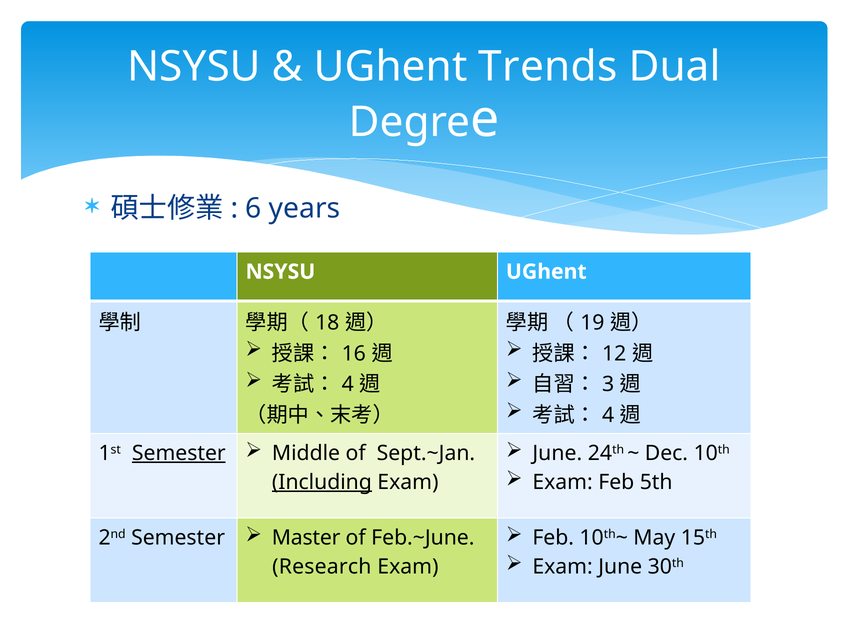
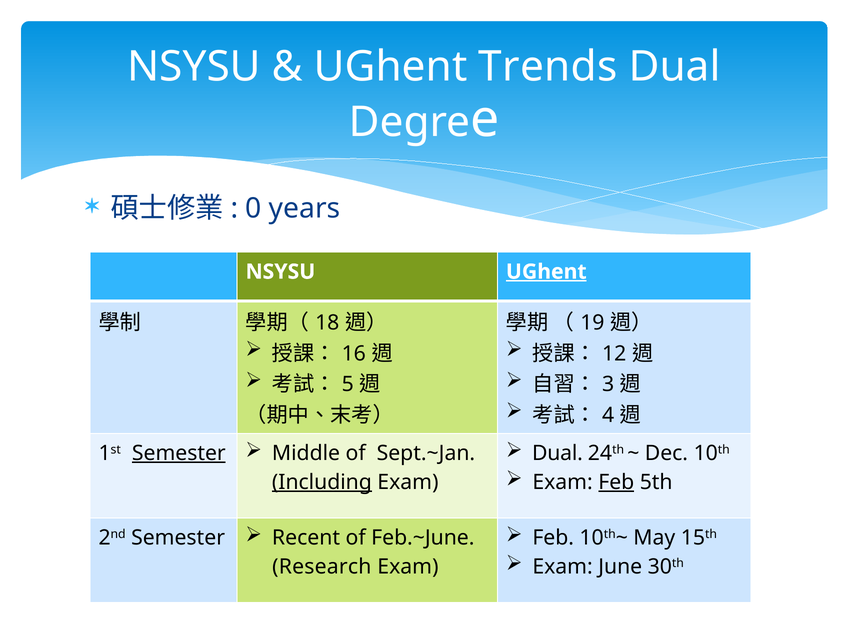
6: 6 -> 0
UGhent at (546, 272) underline: none -> present
4 at (348, 384): 4 -> 5
June at (557, 453): June -> Dual
Feb at (616, 482) underline: none -> present
Master: Master -> Recent
